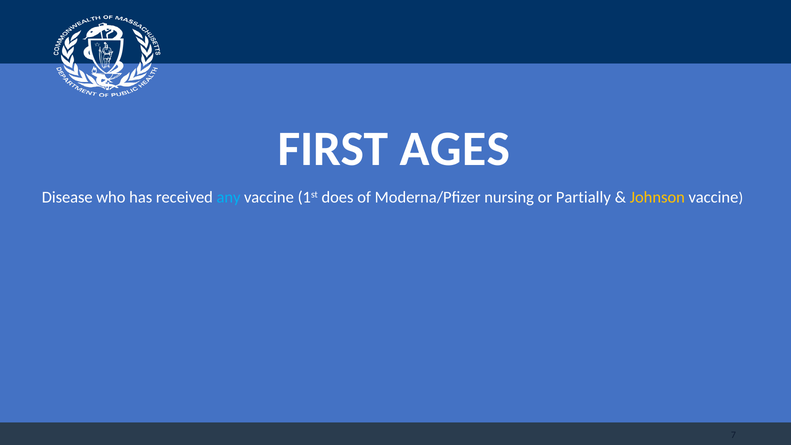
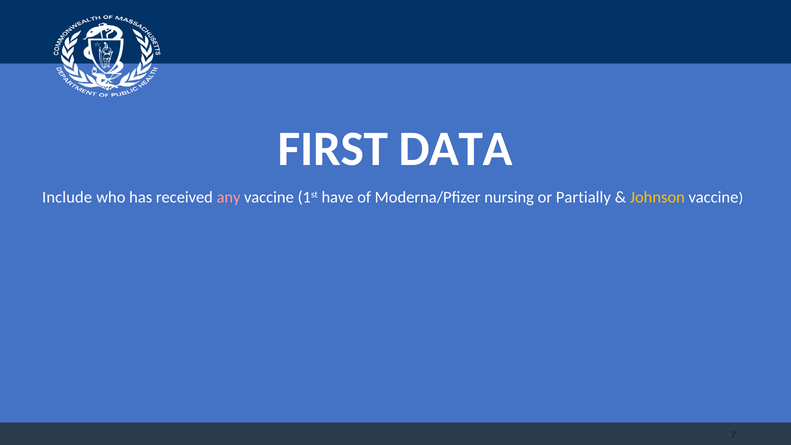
AGES: AGES -> DATA
Disease: Disease -> Include
any colour: light blue -> pink
does: does -> have
